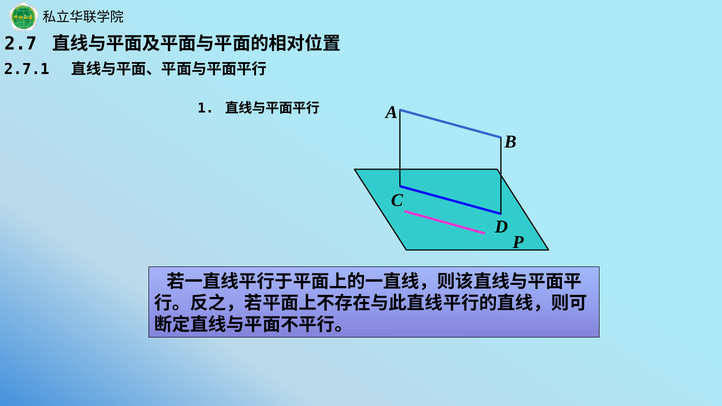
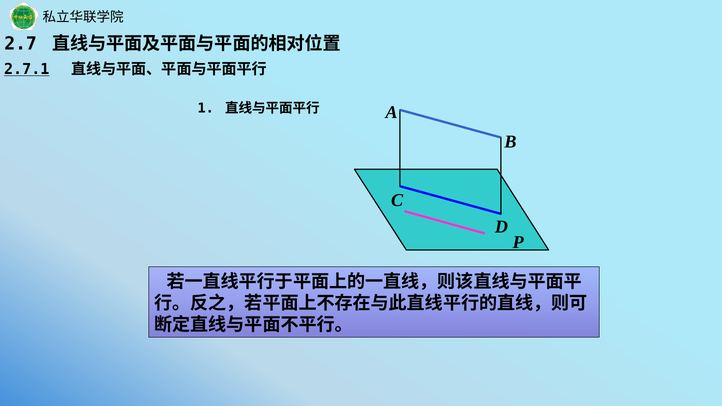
2.7.1 underline: none -> present
